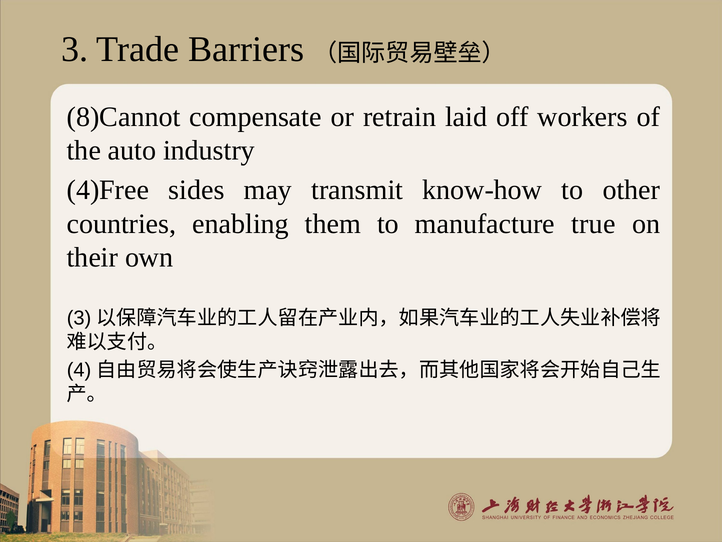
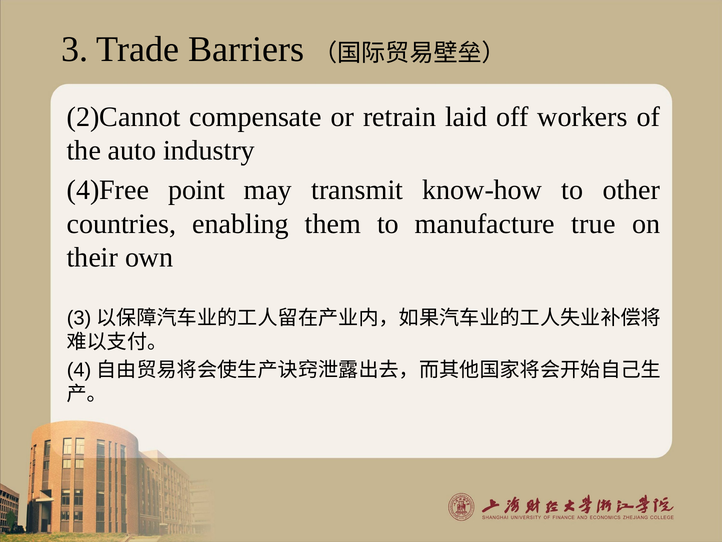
8)Cannot: 8)Cannot -> 2)Cannot
sides: sides -> point
